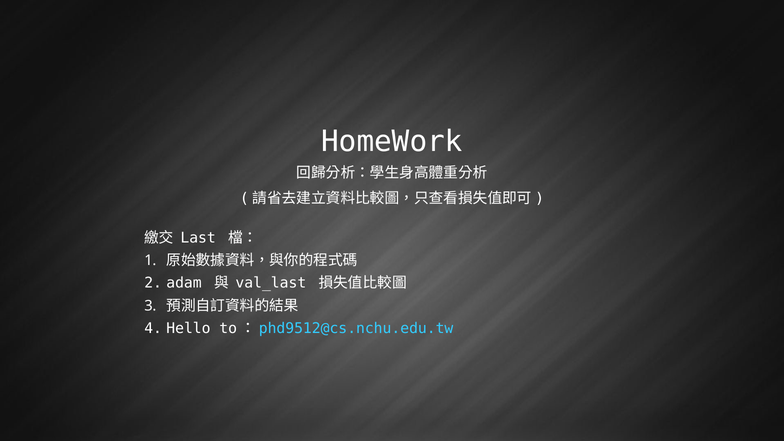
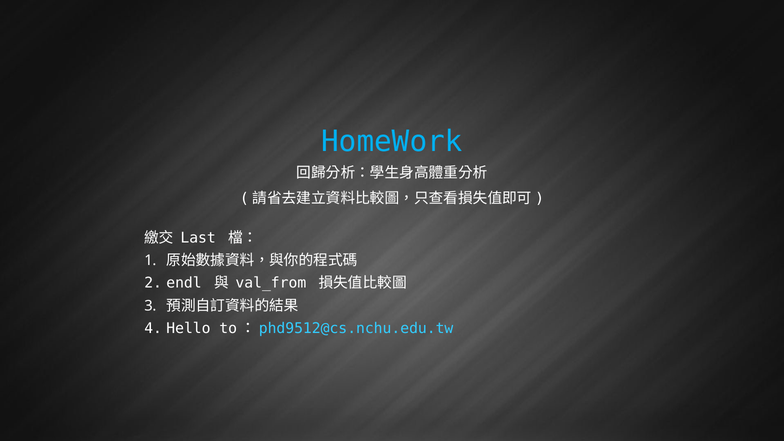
HomeWork colour: white -> light blue
adam: adam -> endl
val_last: val_last -> val_from
